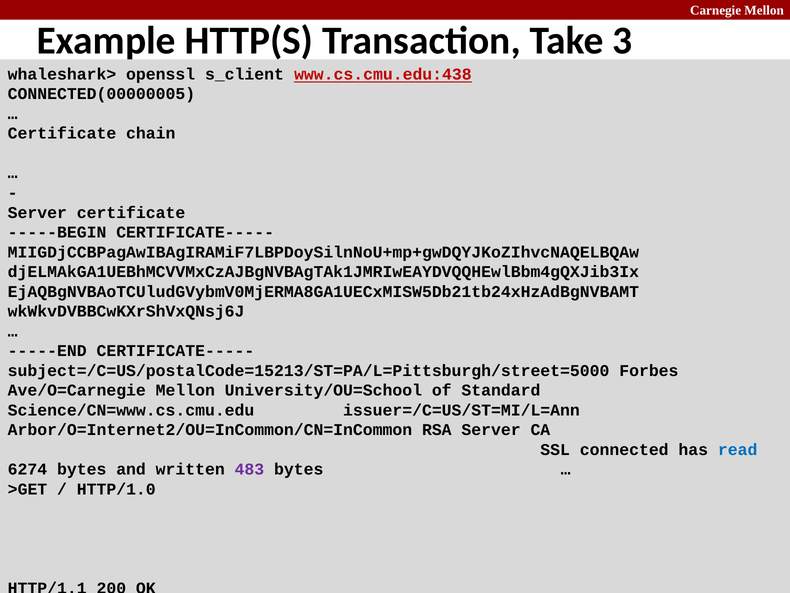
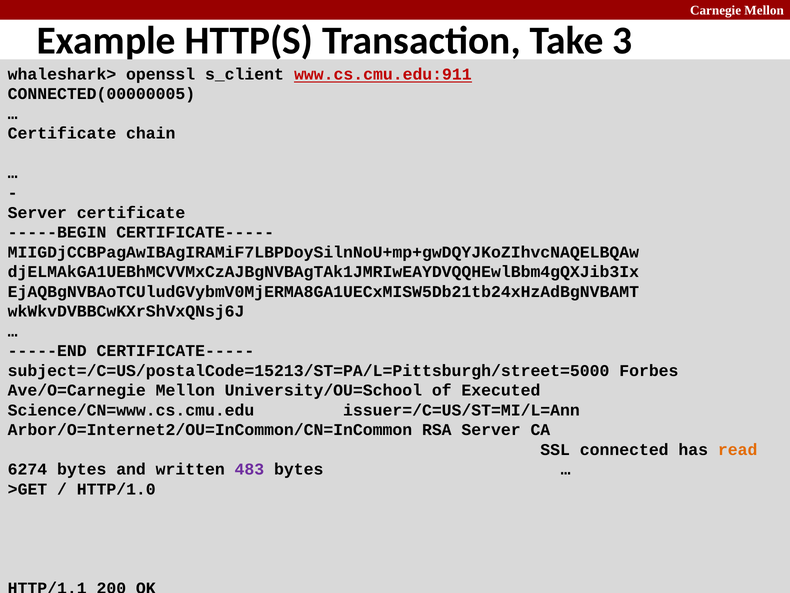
www.cs.cmu.edu:438: www.cs.cmu.edu:438 -> www.cs.cmu.edu:911
Standard: Standard -> Executed
read colour: blue -> orange
